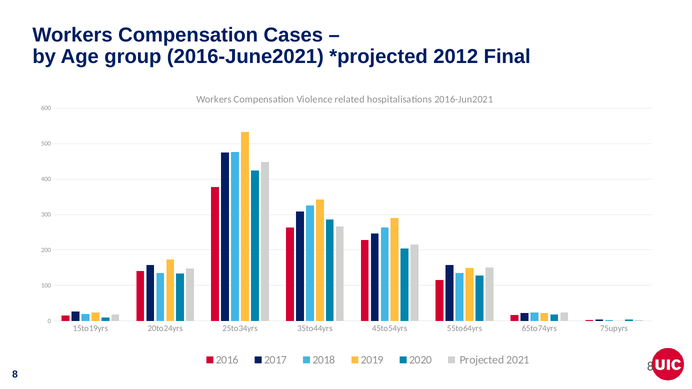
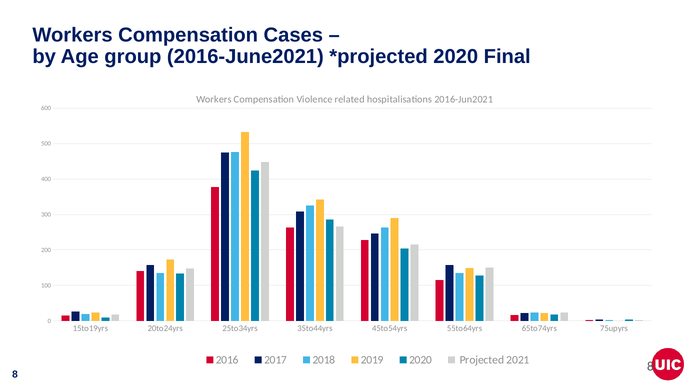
2012 at (456, 57): 2012 -> 2020
